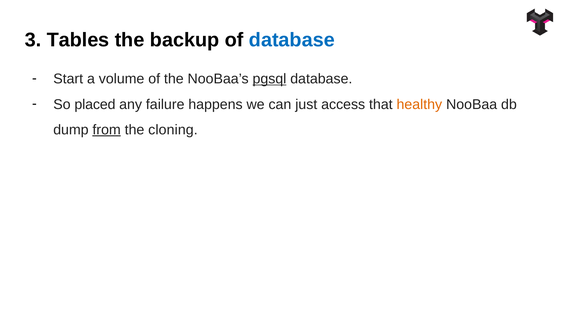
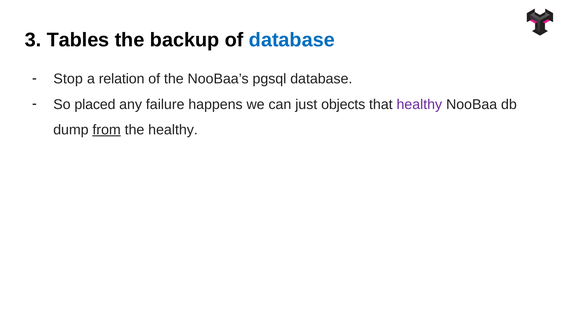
Start: Start -> Stop
volume: volume -> relation
pgsql underline: present -> none
access: access -> objects
healthy at (419, 105) colour: orange -> purple
the cloning: cloning -> healthy
